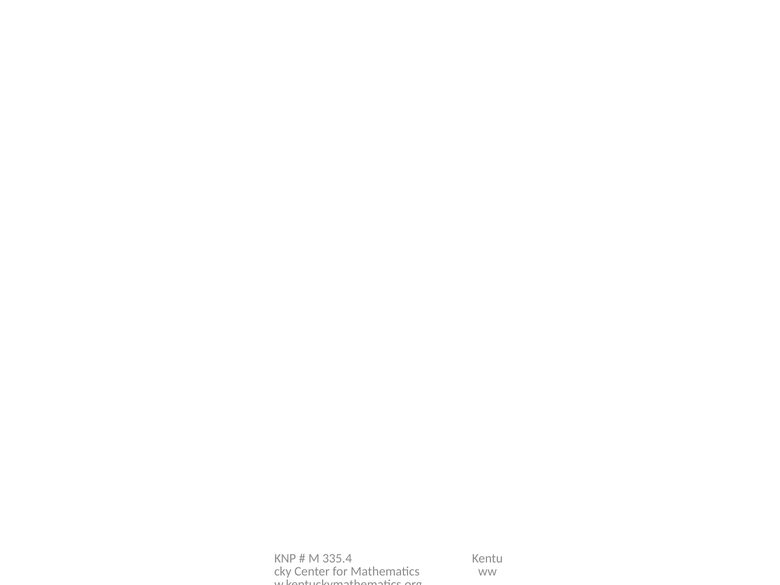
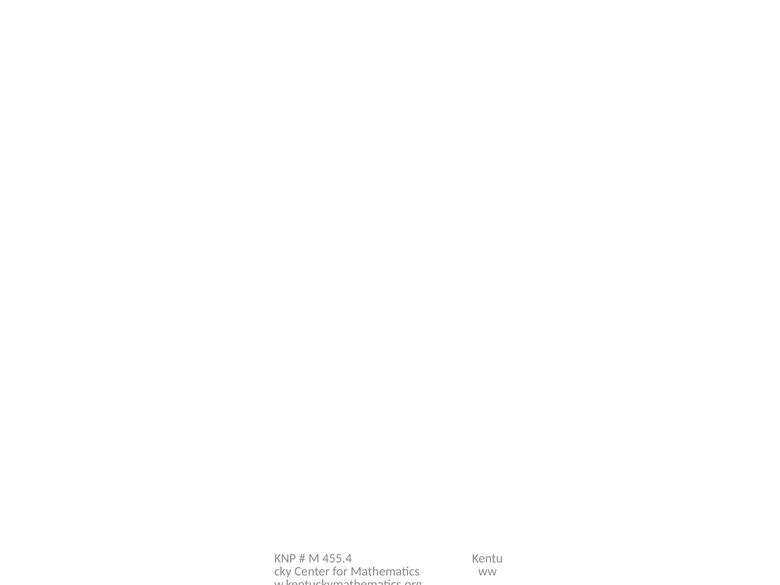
335.4: 335.4 -> 455.4
